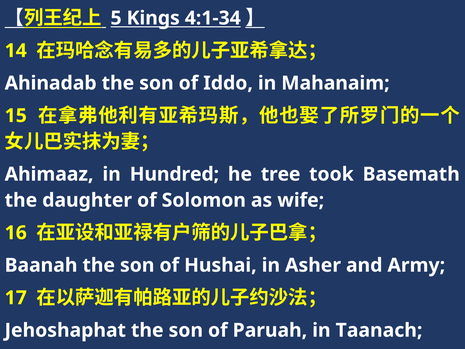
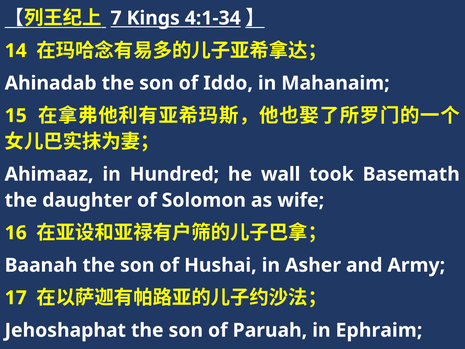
5: 5 -> 7
tree: tree -> wall
Taanach: Taanach -> Ephraim
